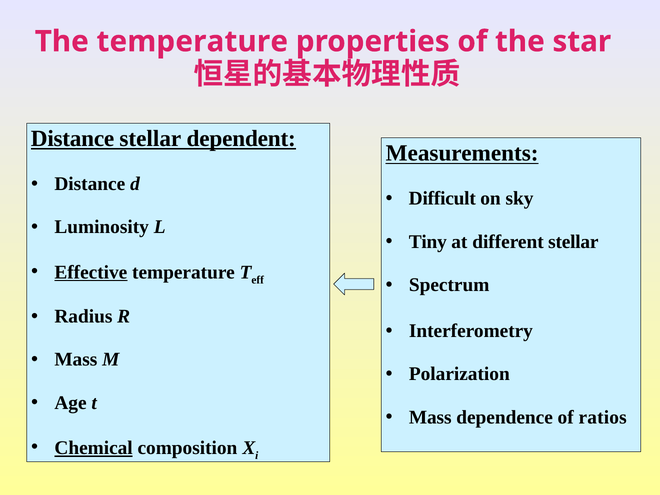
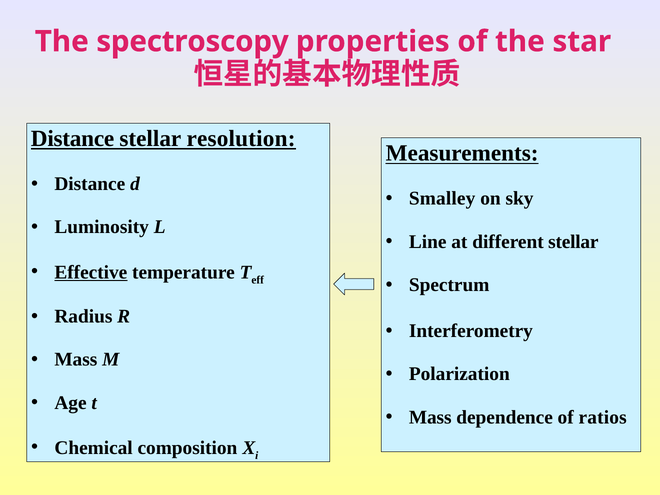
The temperature: temperature -> spectroscopy
dependent: dependent -> resolution
Difficult: Difficult -> Smalley
Tiny: Tiny -> Line
Chemical underline: present -> none
